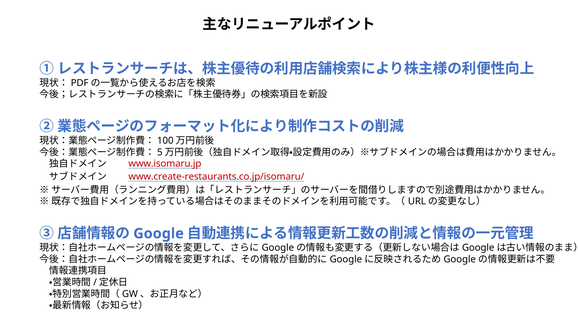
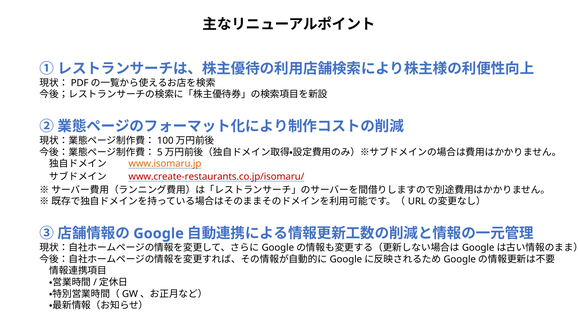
www.isomaru.jp colour: red -> orange
